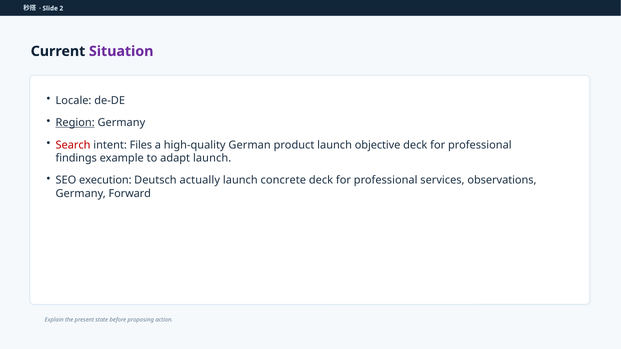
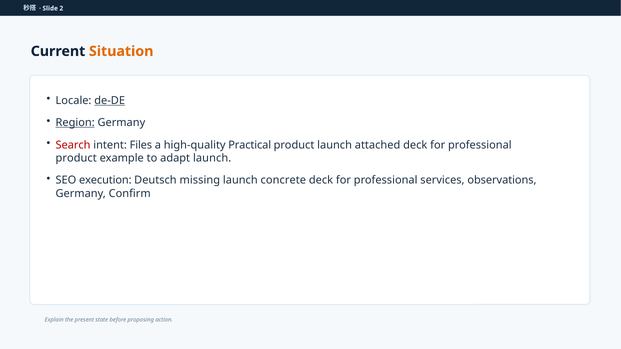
Situation colour: purple -> orange
de-DE underline: none -> present
German: German -> Practical
objective: objective -> attached
findings at (76, 158): findings -> product
actually: actually -> missing
Forward: Forward -> Confirm
